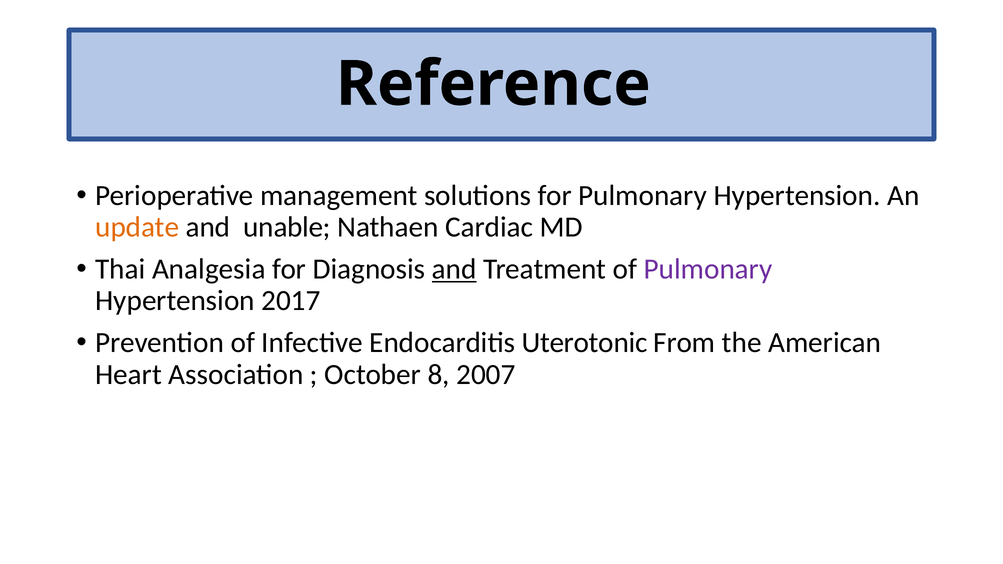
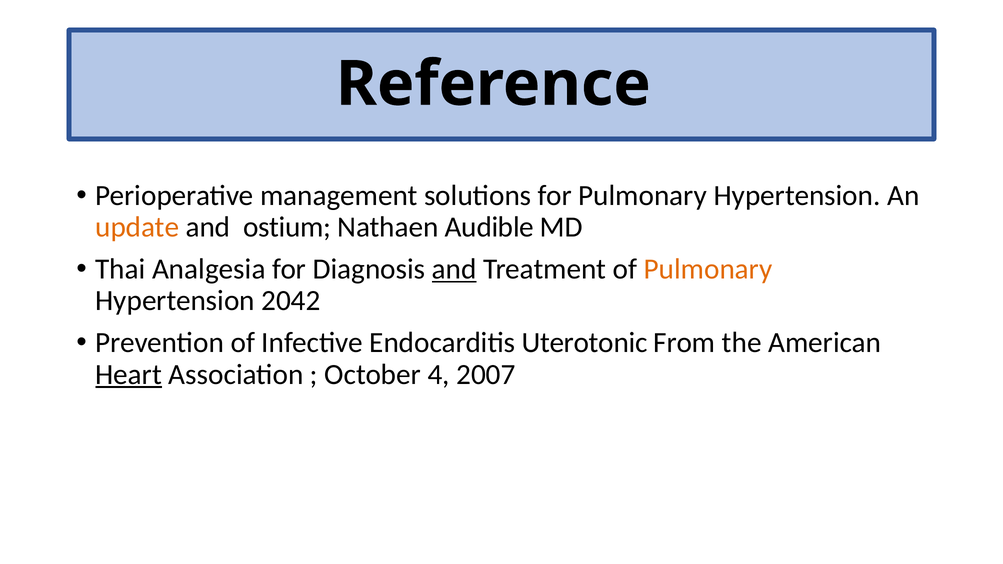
unable: unable -> ostium
Cardiac: Cardiac -> Audible
Pulmonary at (708, 269) colour: purple -> orange
2017: 2017 -> 2042
Heart underline: none -> present
8: 8 -> 4
